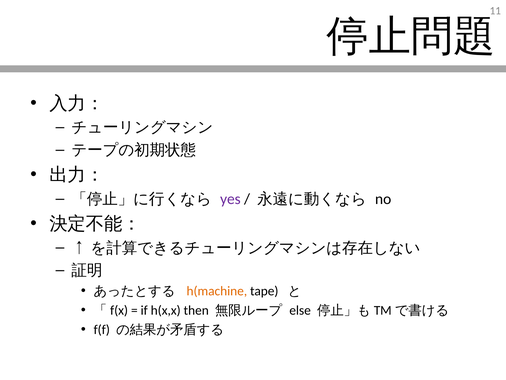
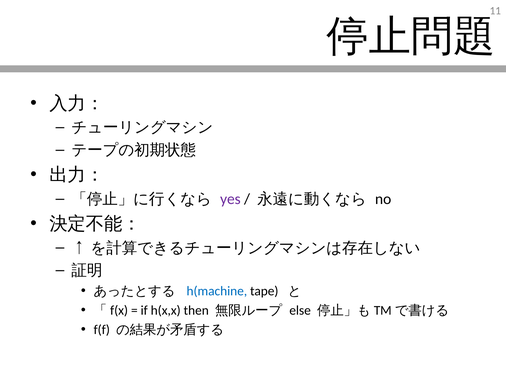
h(machine colour: orange -> blue
